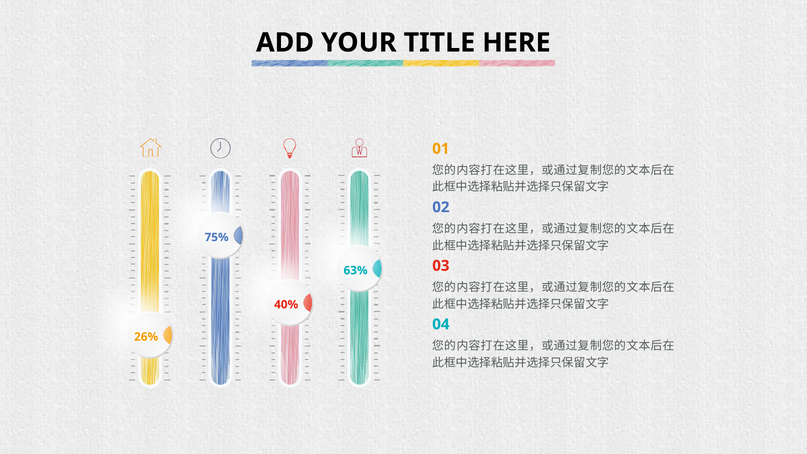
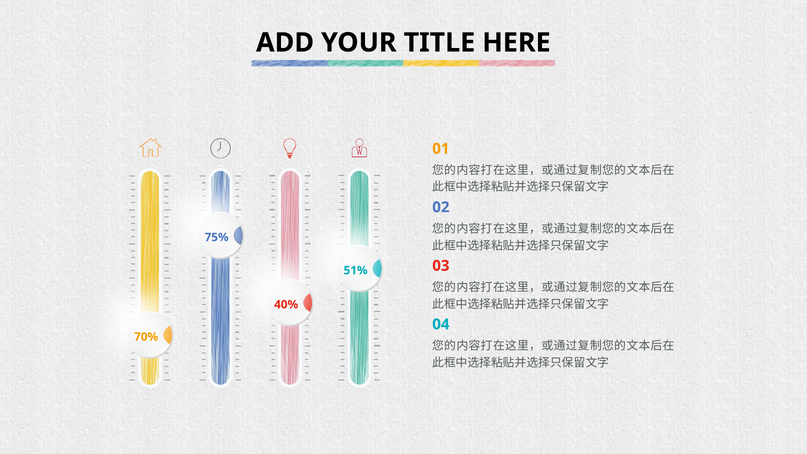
63%: 63% -> 51%
26%: 26% -> 70%
